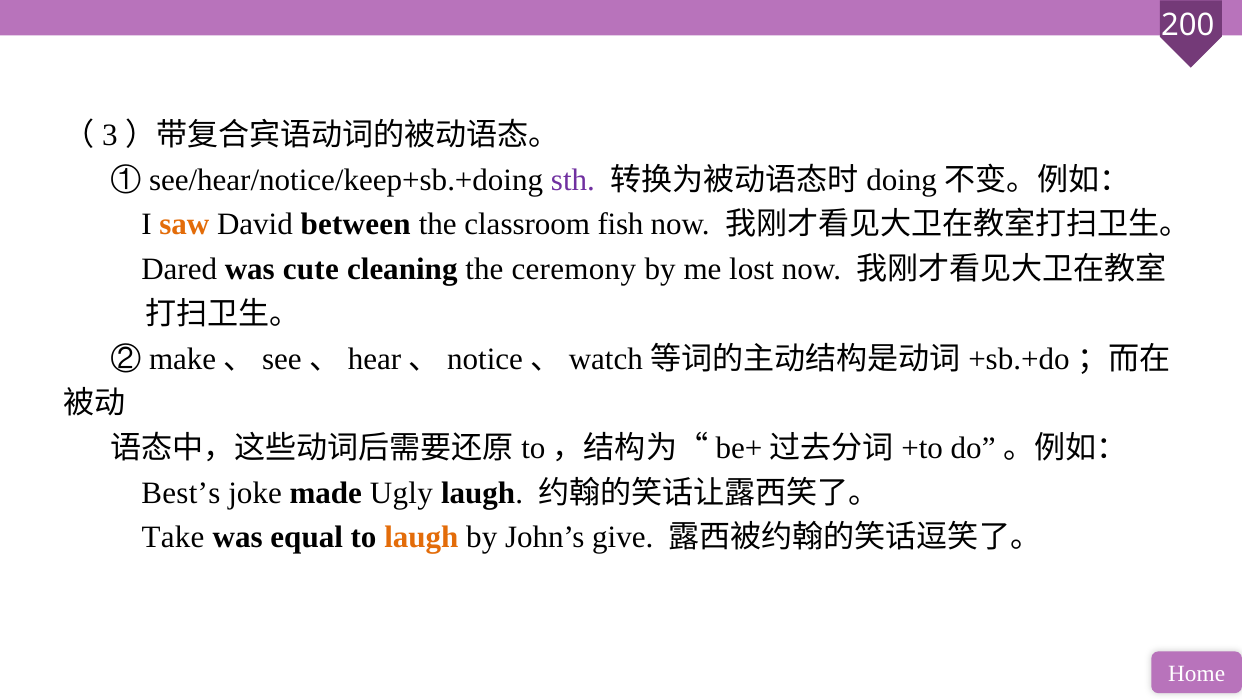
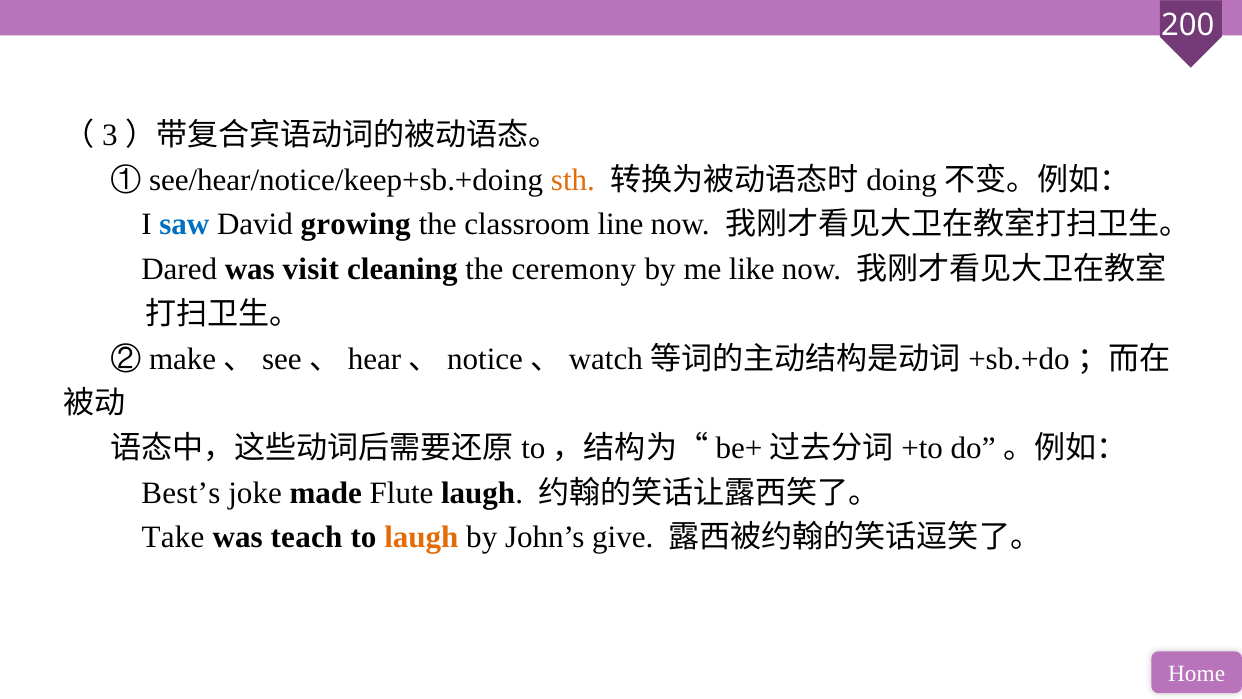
sth colour: purple -> orange
saw colour: orange -> blue
between: between -> growing
fish: fish -> line
cute: cute -> visit
lost: lost -> like
Ugly: Ugly -> Flute
equal: equal -> teach
